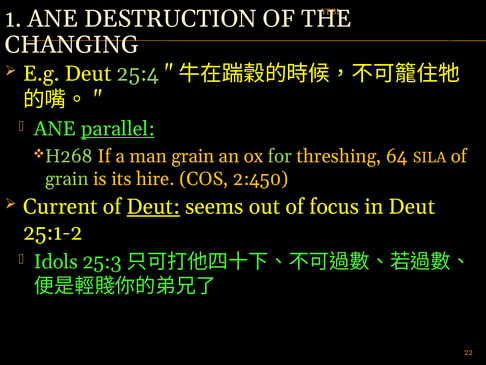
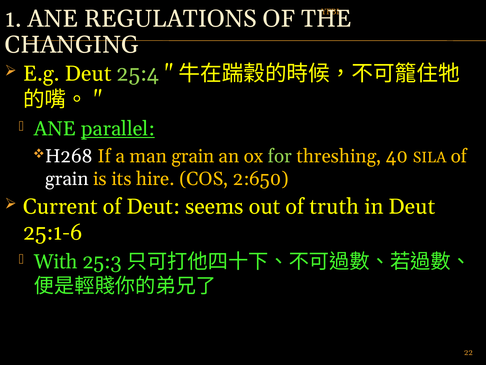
DESTRUCTION: DESTRUCTION -> REGULATIONS
H268 colour: light green -> white
64: 64 -> 40
grain at (67, 179) colour: light green -> white
2:450: 2:450 -> 2:650
Deut at (153, 207) underline: present -> none
focus: focus -> truth
25:1-2: 25:1-2 -> 25:1-6
Idols: Idols -> With
